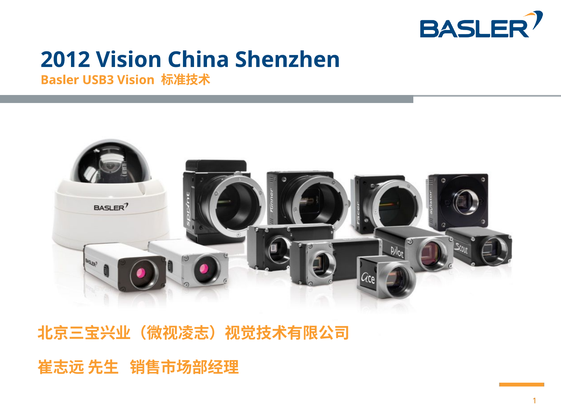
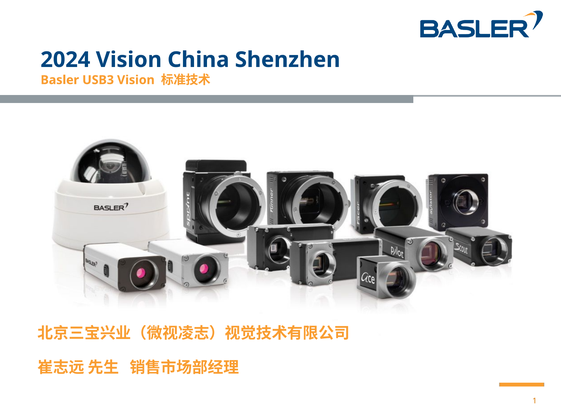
2012: 2012 -> 2024
